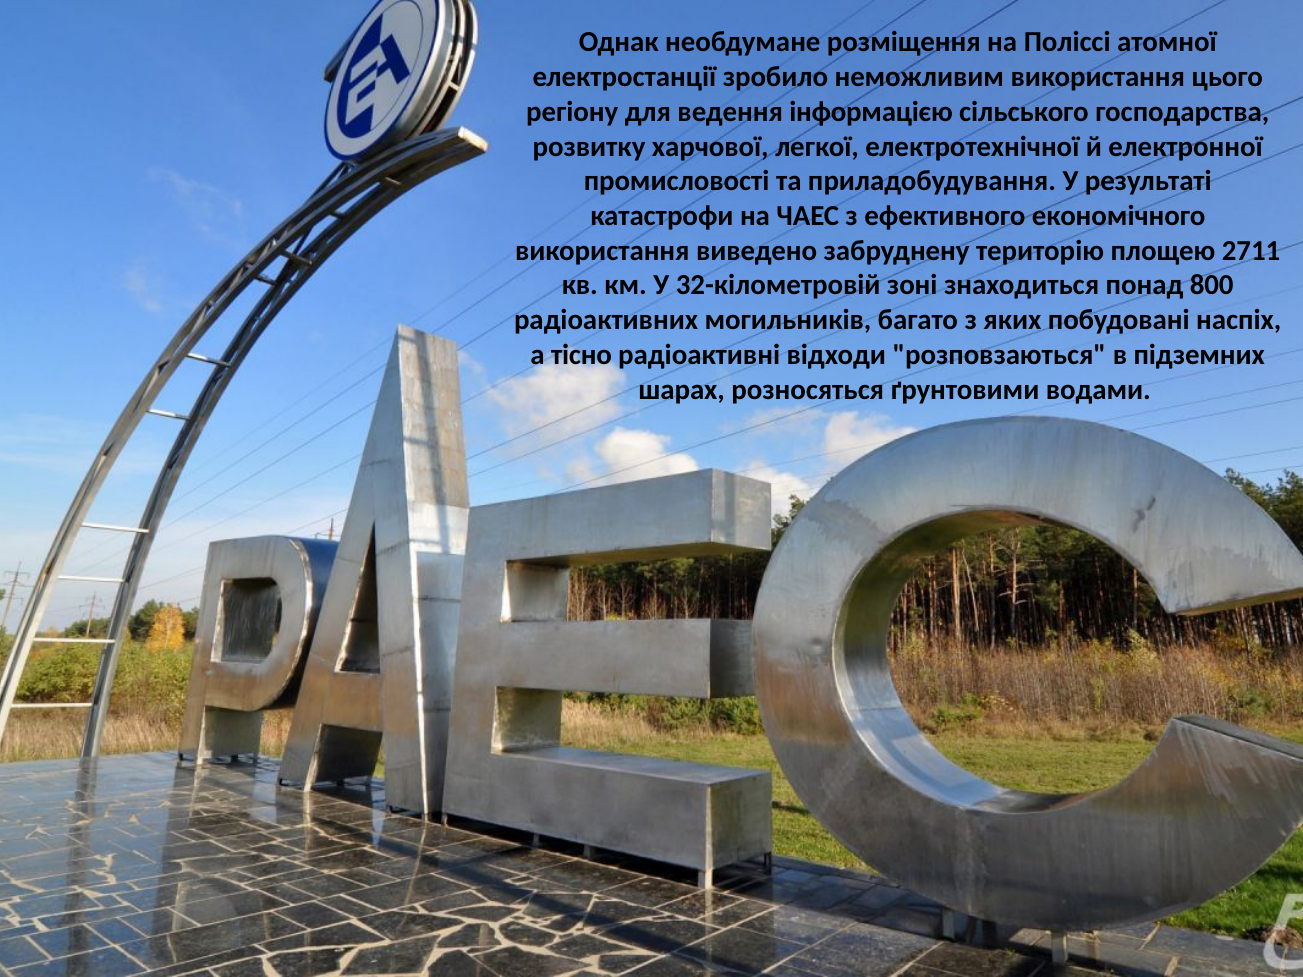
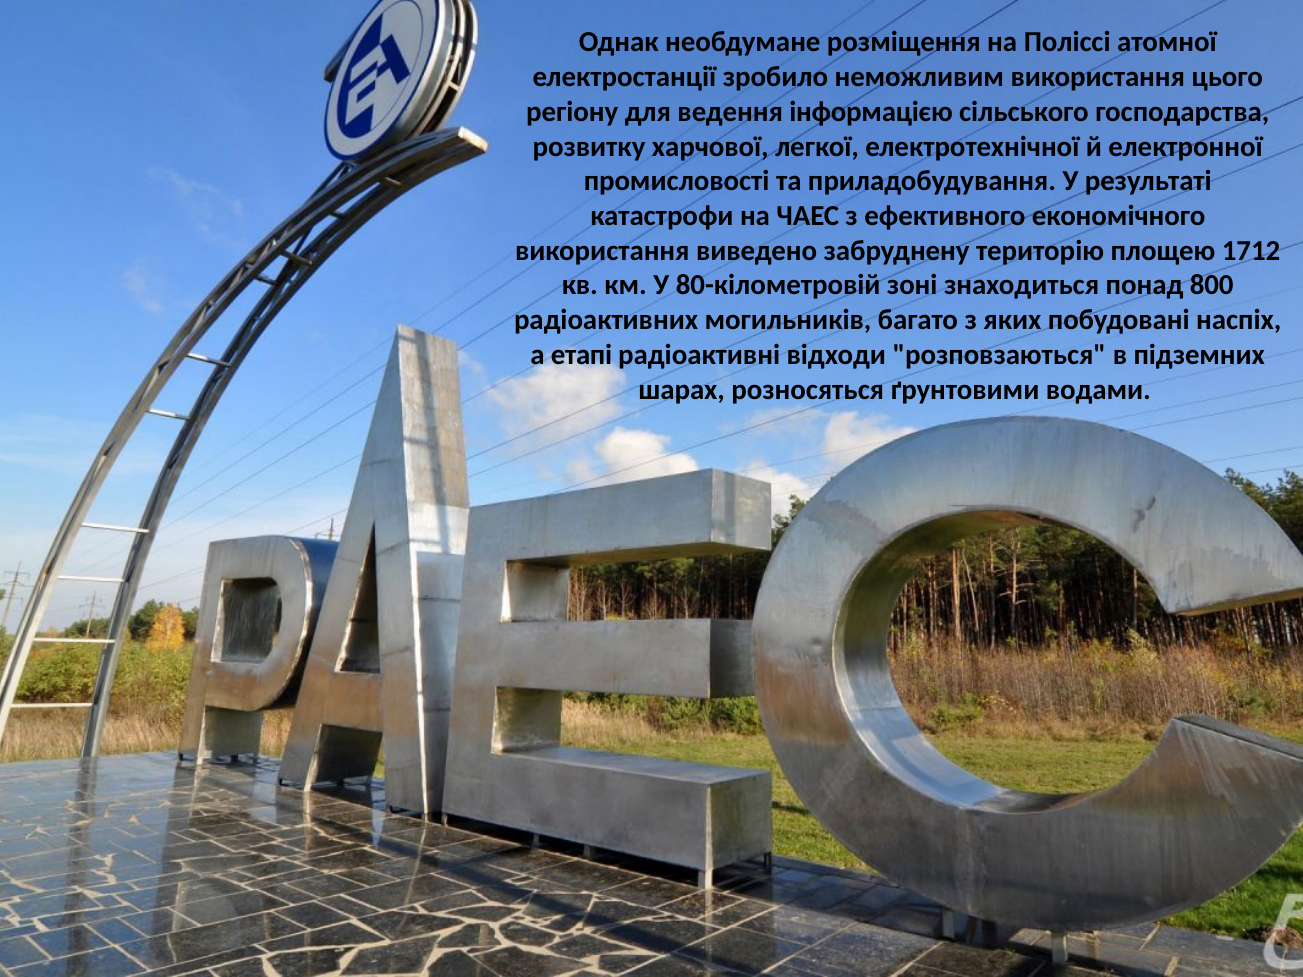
2711: 2711 -> 1712
32-кілометровій: 32-кілометровій -> 80-кілометровій
тісно: тісно -> етапі
